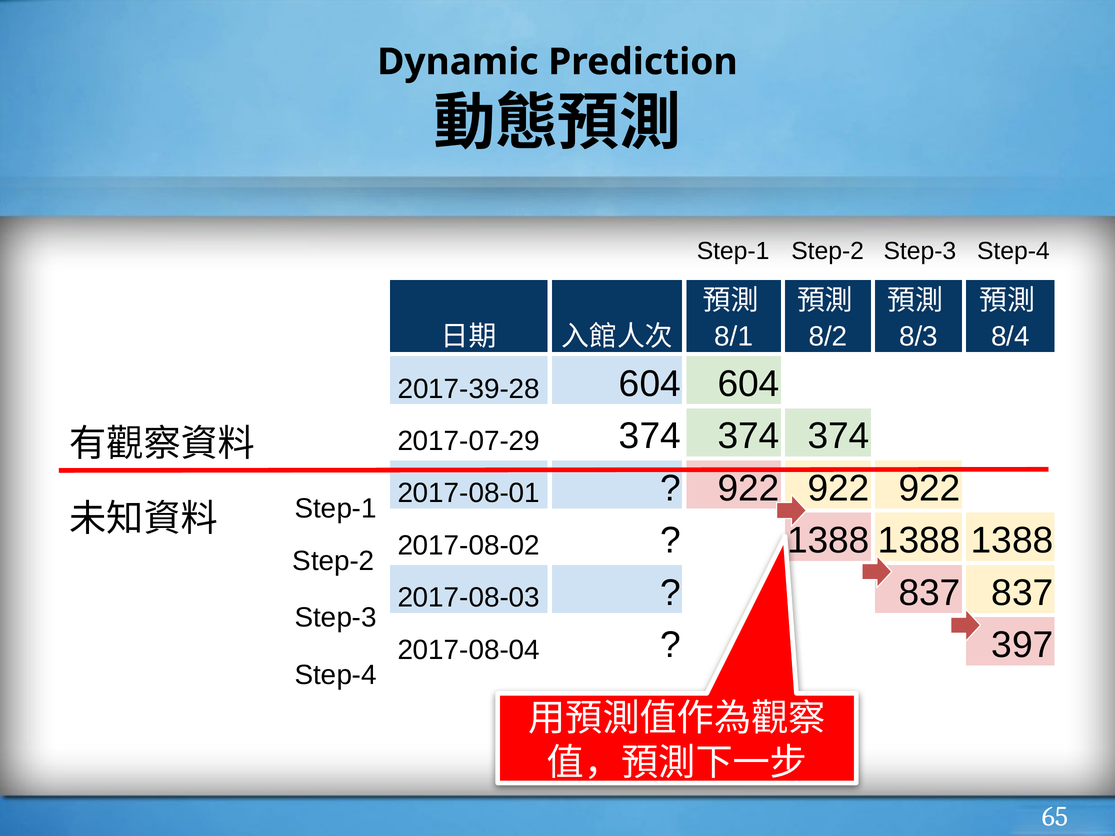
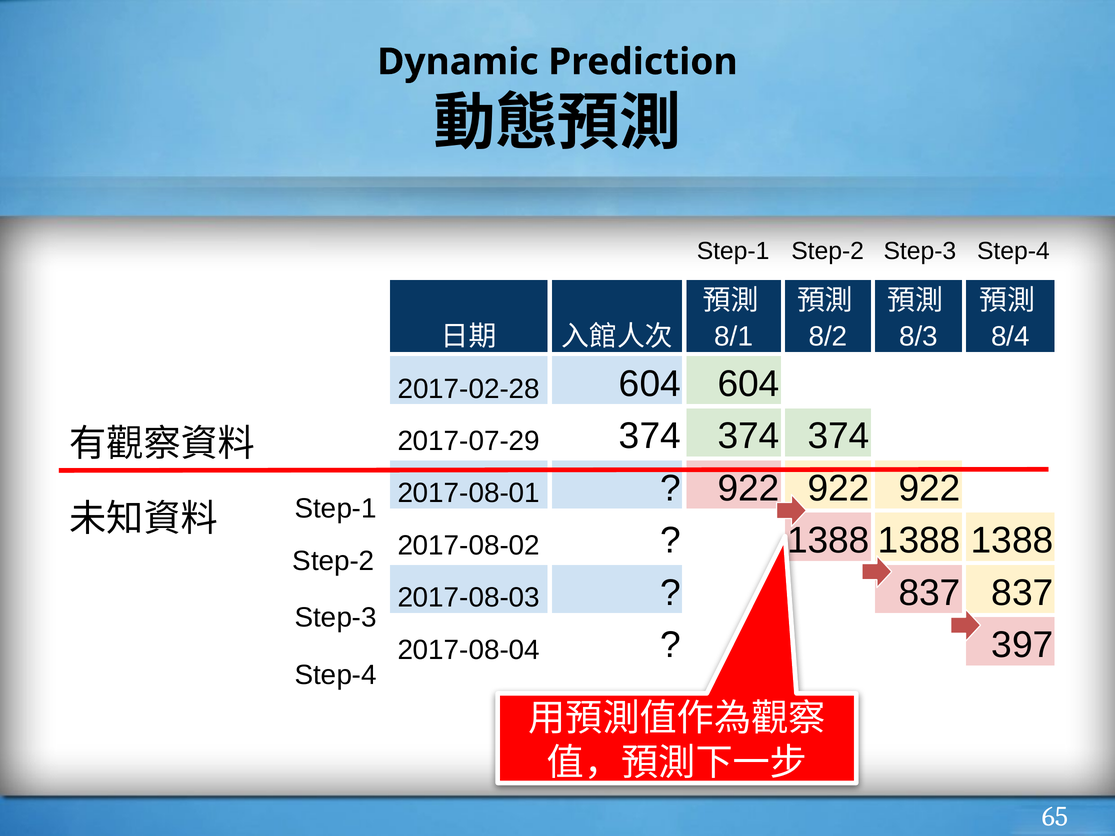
2017-39-28: 2017-39-28 -> 2017-02-28
